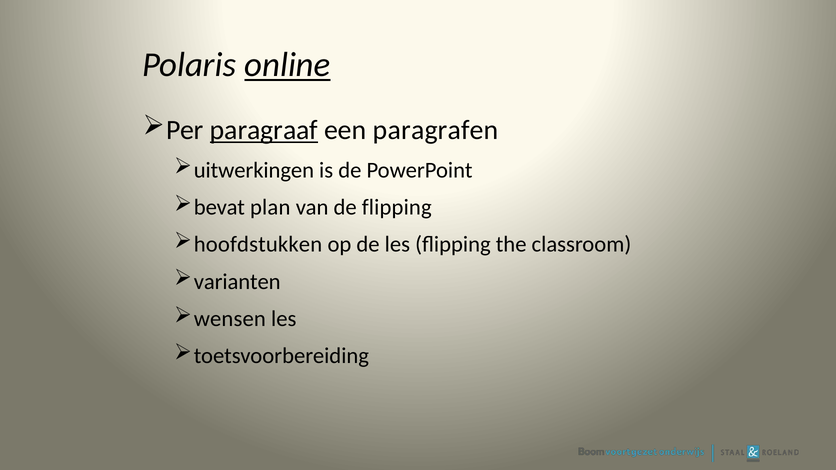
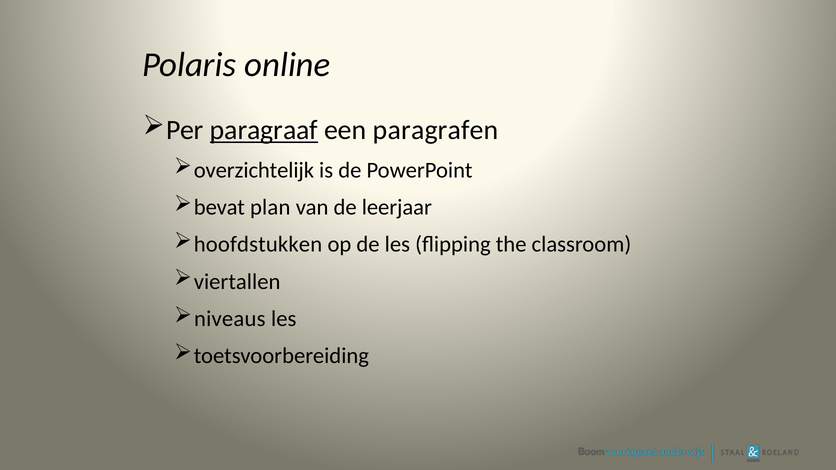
online underline: present -> none
uitwerkingen: uitwerkingen -> overzichtelijk
de flipping: flipping -> leerjaar
varianten: varianten -> viertallen
wensen: wensen -> niveaus
